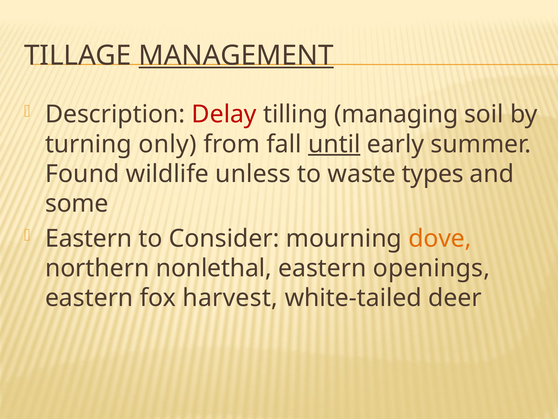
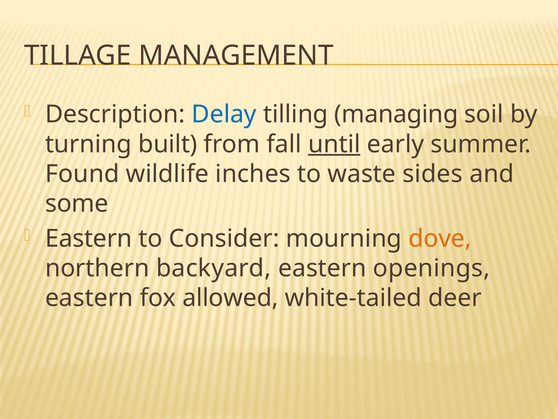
MANAGEMENT underline: present -> none
Delay colour: red -> blue
only: only -> built
unless: unless -> inches
types: types -> sides
nonlethal: nonlethal -> backyard
harvest: harvest -> allowed
